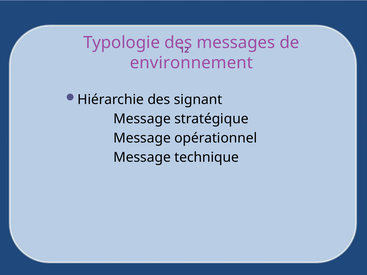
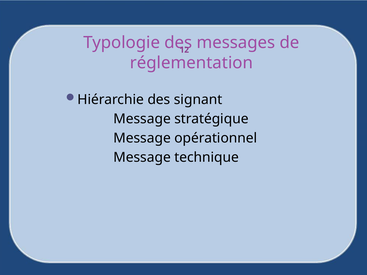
environnement: environnement -> réglementation
